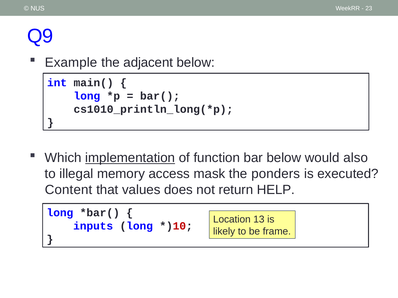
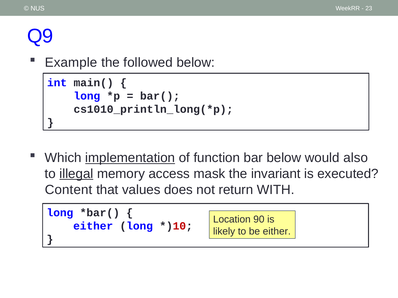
adjacent: adjacent -> followed
illegal underline: none -> present
ponders: ponders -> invariant
HELP: HELP -> WITH
13: 13 -> 90
inputs at (93, 226): inputs -> either
be frame: frame -> either
